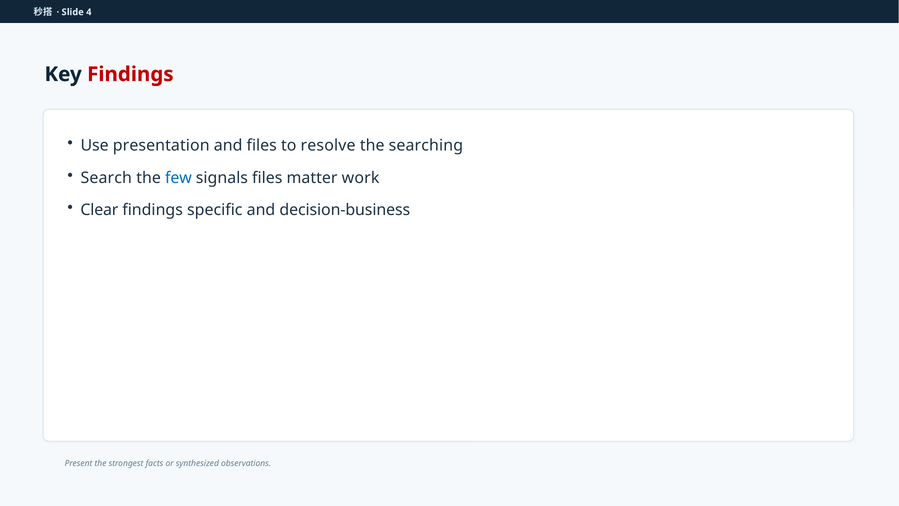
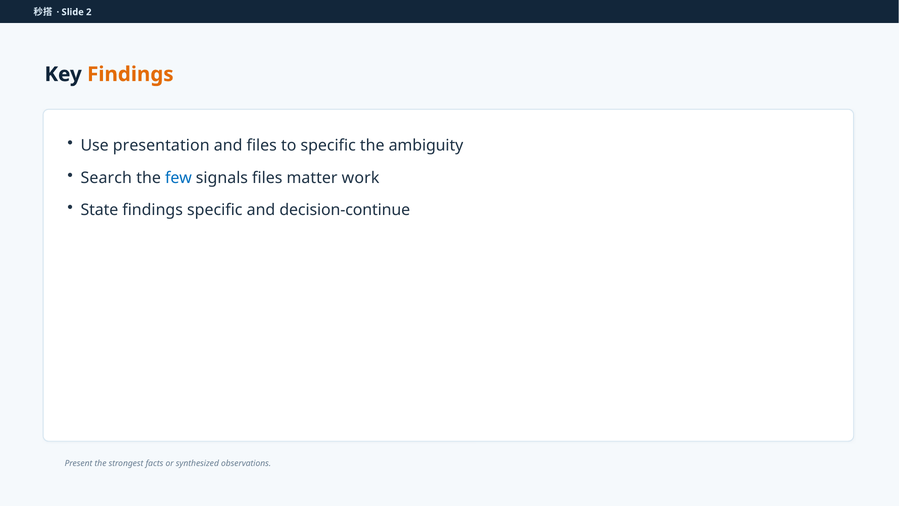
4: 4 -> 2
Findings at (130, 74) colour: red -> orange
to resolve: resolve -> specific
searching: searching -> ambiguity
Clear: Clear -> State
decision-business: decision-business -> decision-continue
